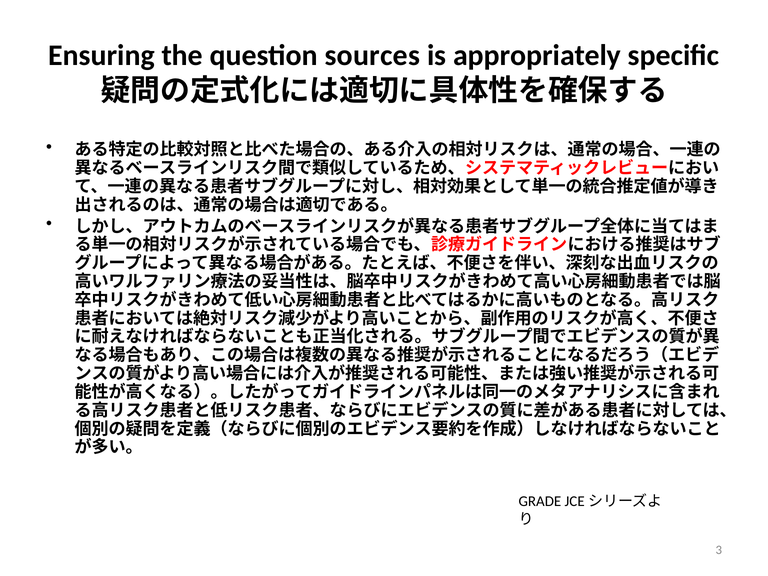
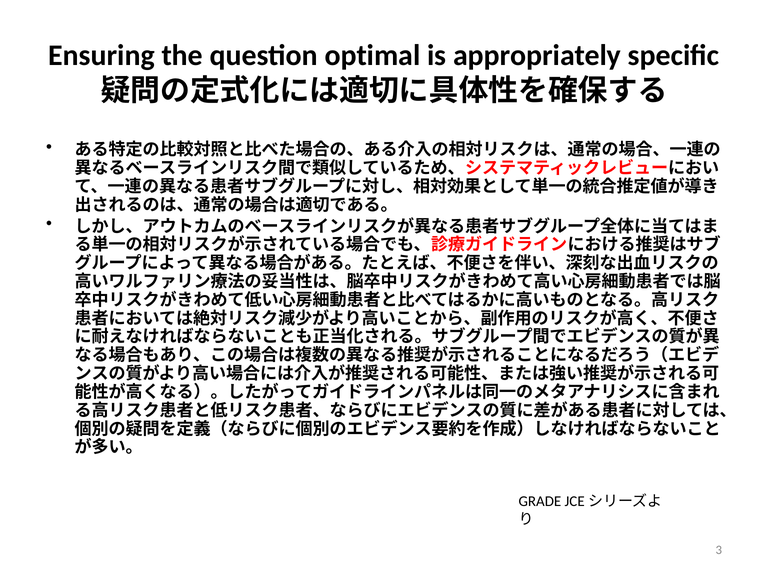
sources: sources -> optimal
